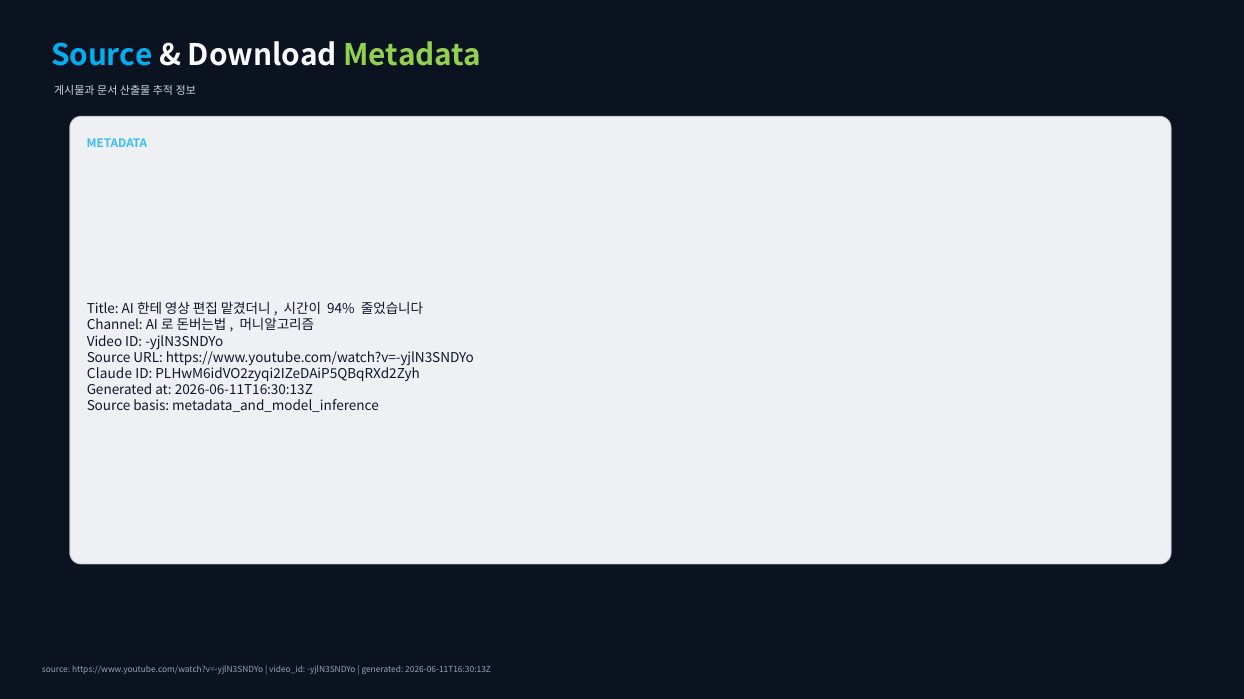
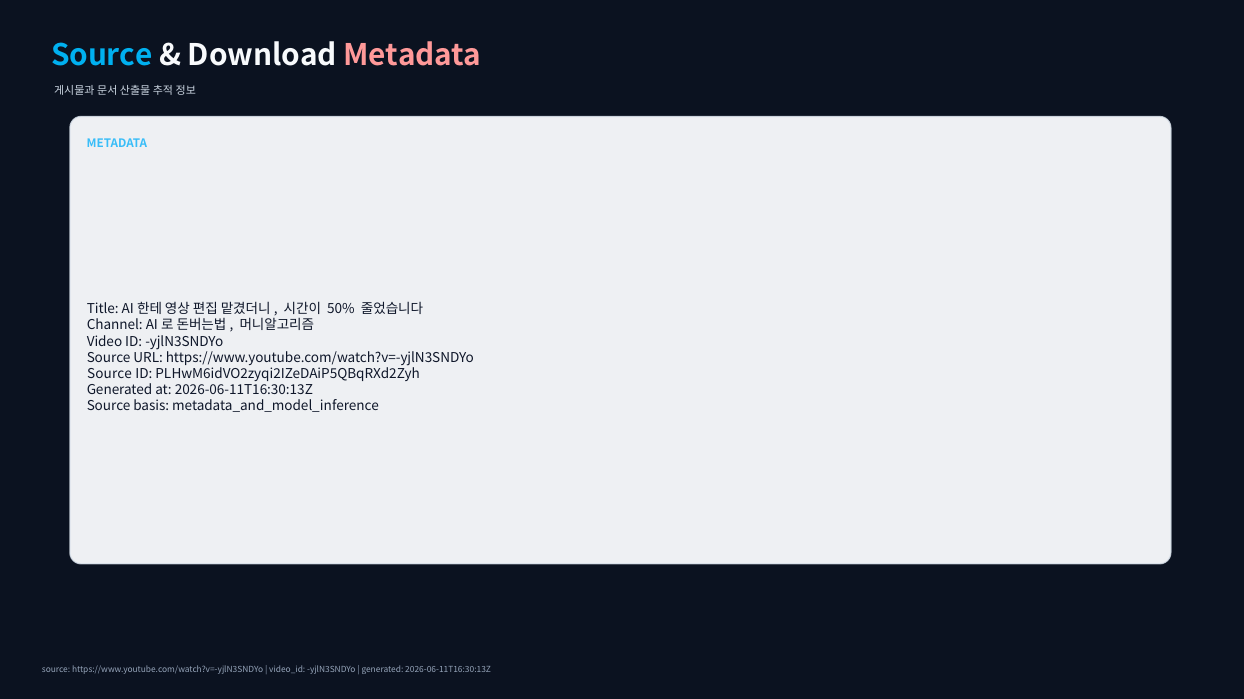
Metadata at (413, 56) colour: light green -> pink
94%: 94% -> 50%
Claude at (110, 374): Claude -> Source
